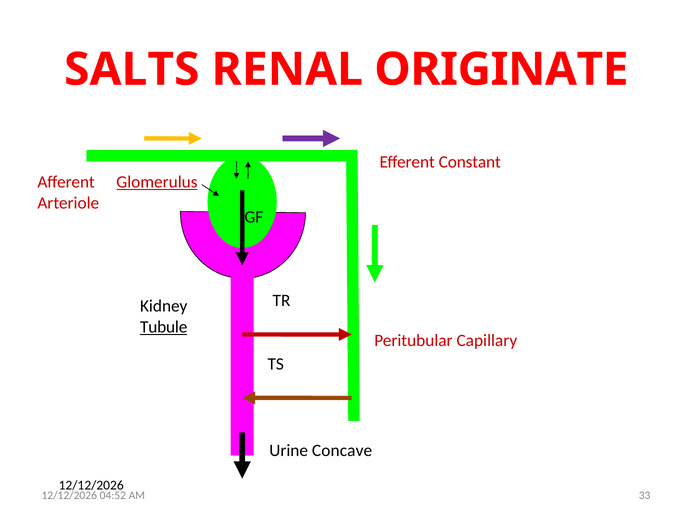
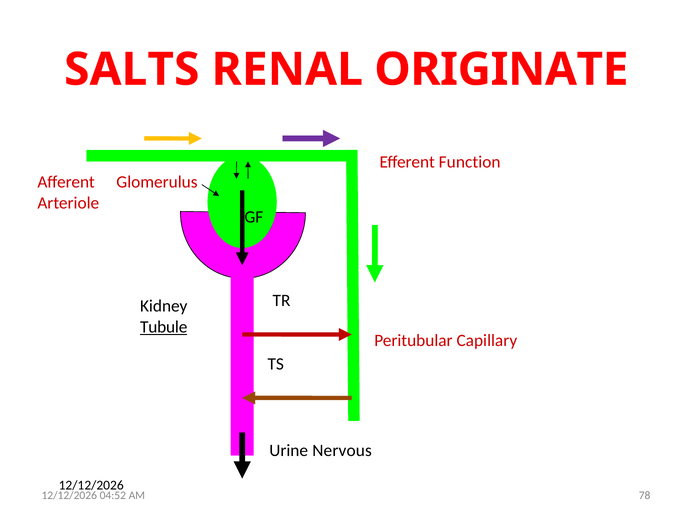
Constant: Constant -> Function
Glomerulus underline: present -> none
Concave: Concave -> Nervous
33: 33 -> 78
